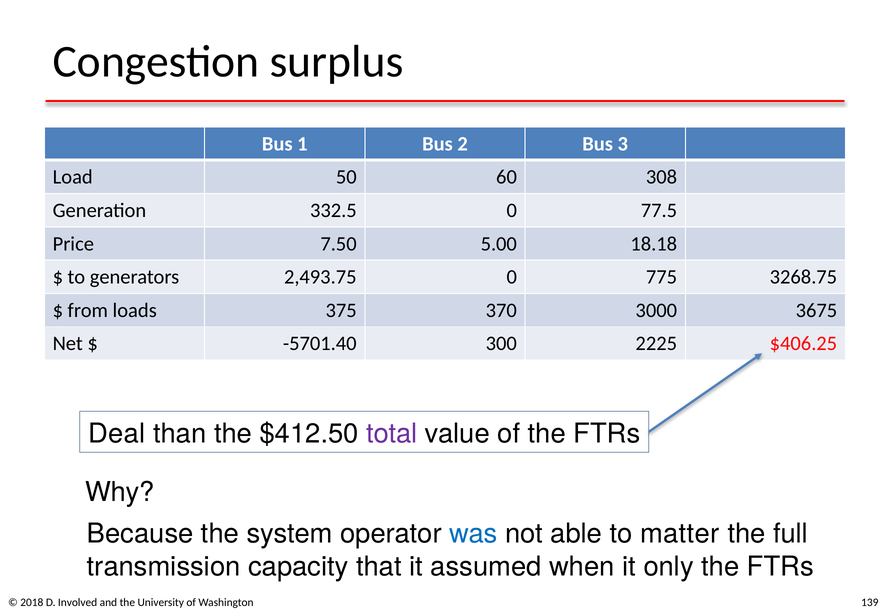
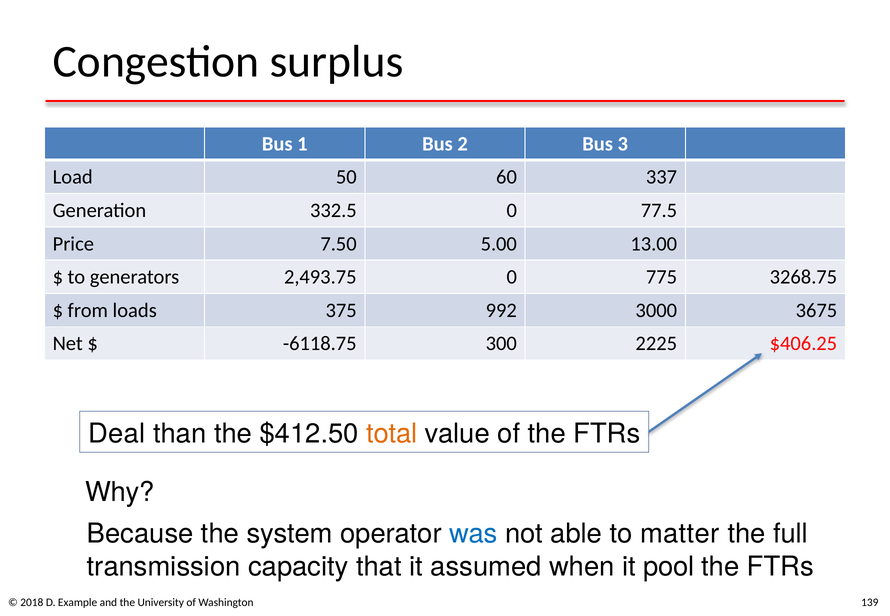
308: 308 -> 337
18.18: 18.18 -> 13.00
370: 370 -> 992
-5701.40: -5701.40 -> -6118.75
total colour: purple -> orange
only: only -> pool
Involved: Involved -> Example
